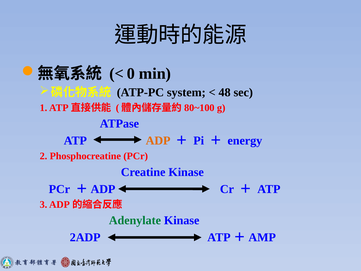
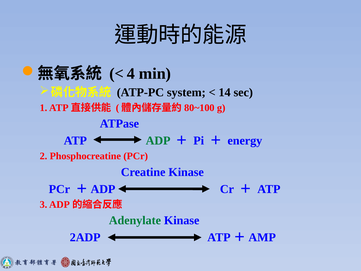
0: 0 -> 4
48: 48 -> 14
ADP colour: orange -> green
